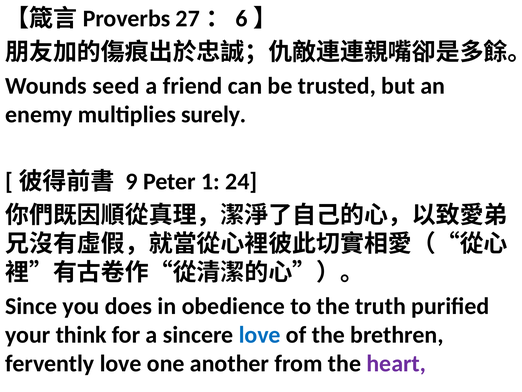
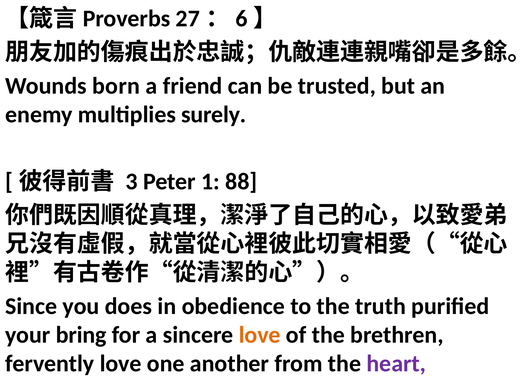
seed: seed -> born
9: 9 -> 3
24: 24 -> 88
think: think -> bring
love at (260, 335) colour: blue -> orange
